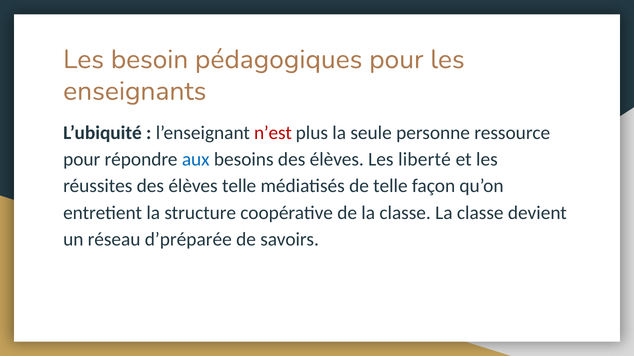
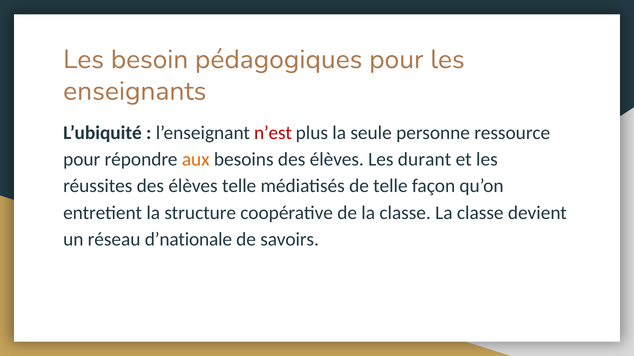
aux colour: blue -> orange
liberté: liberté -> durant
d’préparée: d’préparée -> d’nationale
